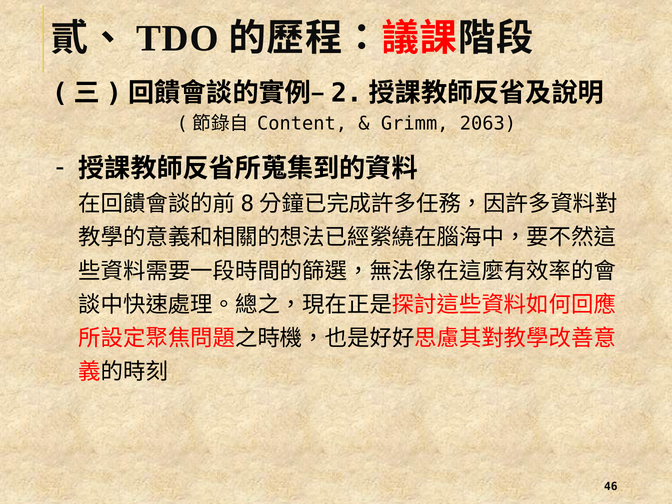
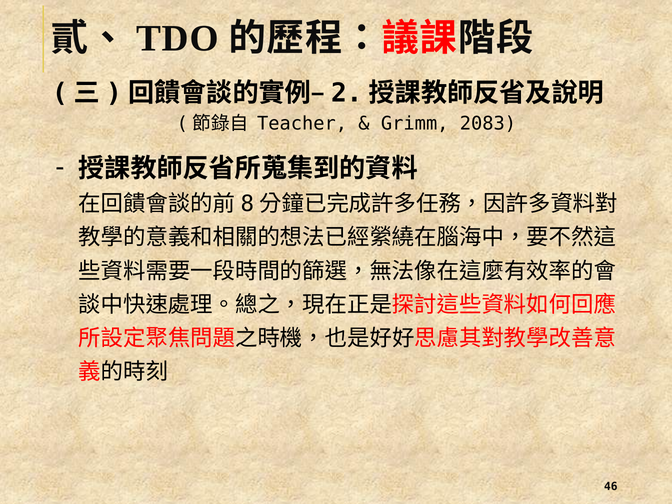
Content: Content -> Teacher
2063: 2063 -> 2083
